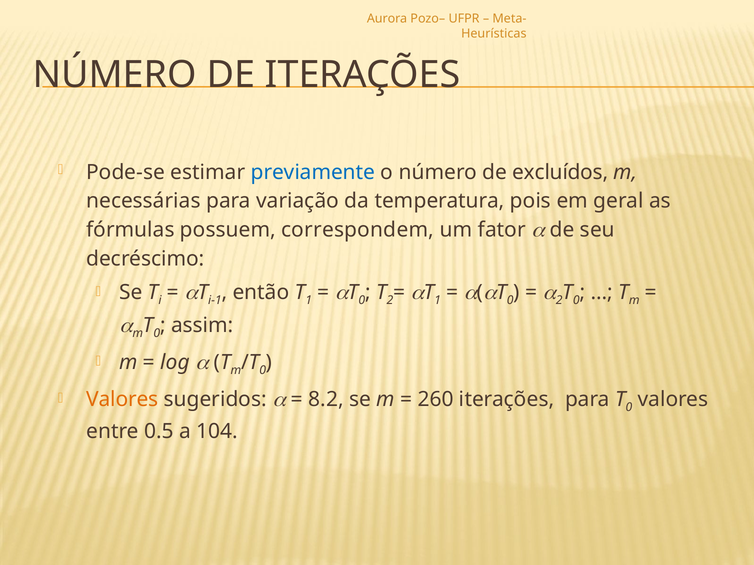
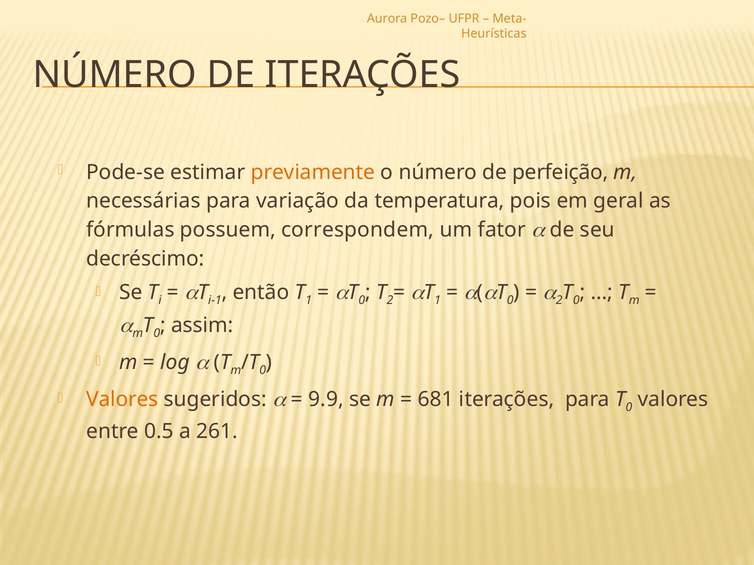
previamente colour: blue -> orange
excluídos: excluídos -> perfeição
8.2: 8.2 -> 9.9
260: 260 -> 681
104: 104 -> 261
